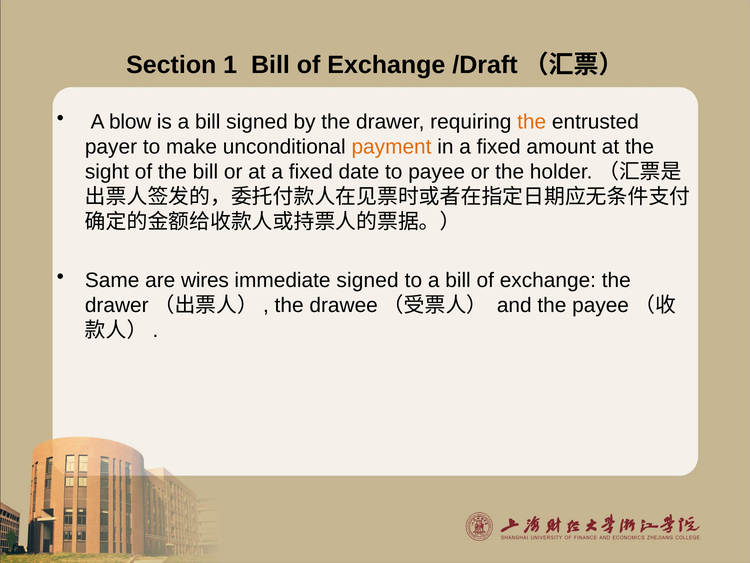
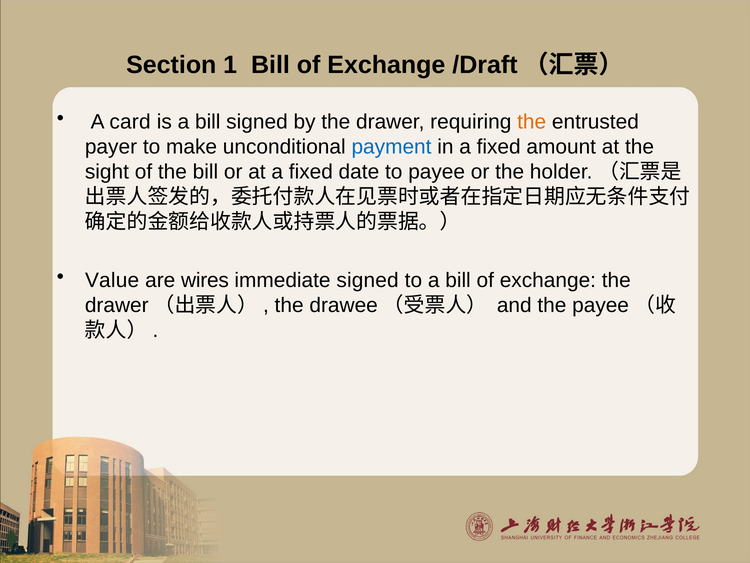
blow: blow -> card
payment colour: orange -> blue
Same: Same -> Value
